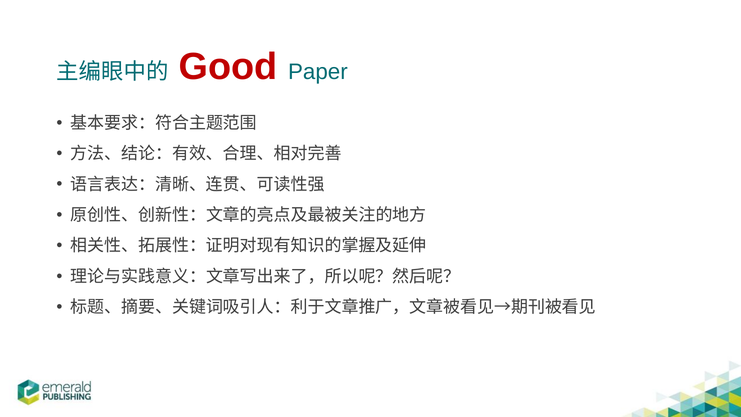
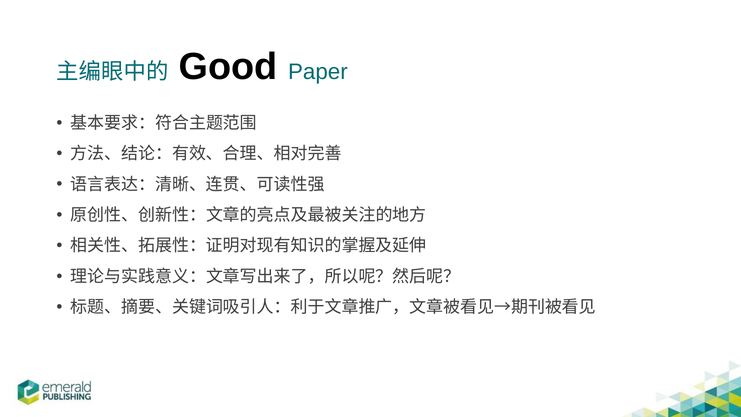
Good colour: red -> black
